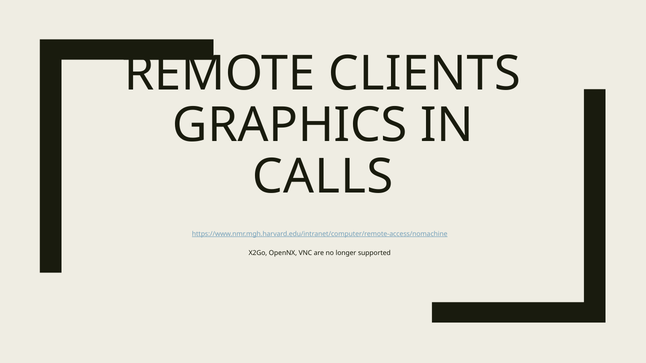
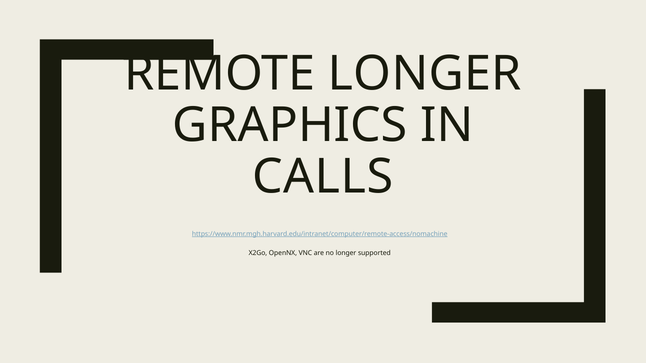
REMOTE CLIENTS: CLIENTS -> LONGER
